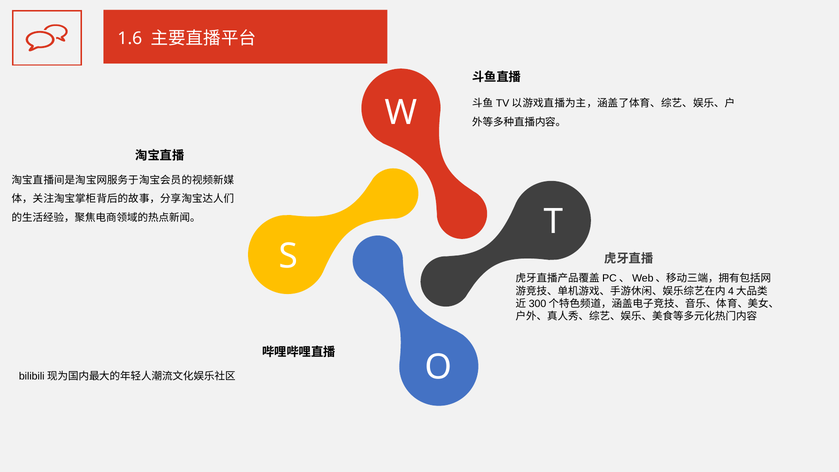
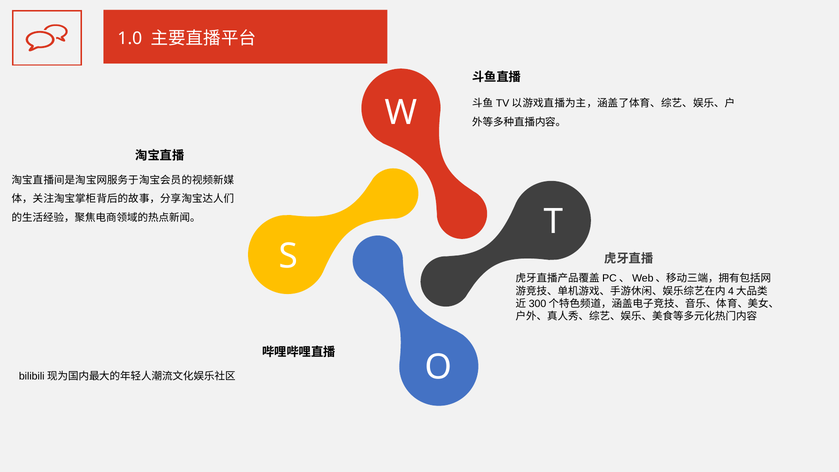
1.6: 1.6 -> 1.0
